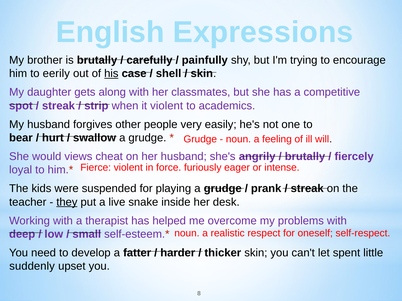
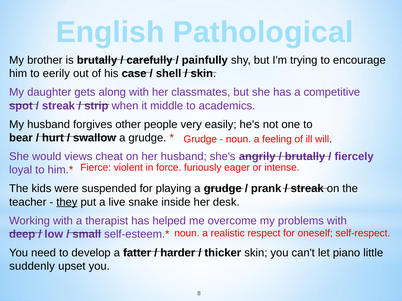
Expressions: Expressions -> Pathological
his underline: present -> none
it violent: violent -> middle
spent: spent -> piano
